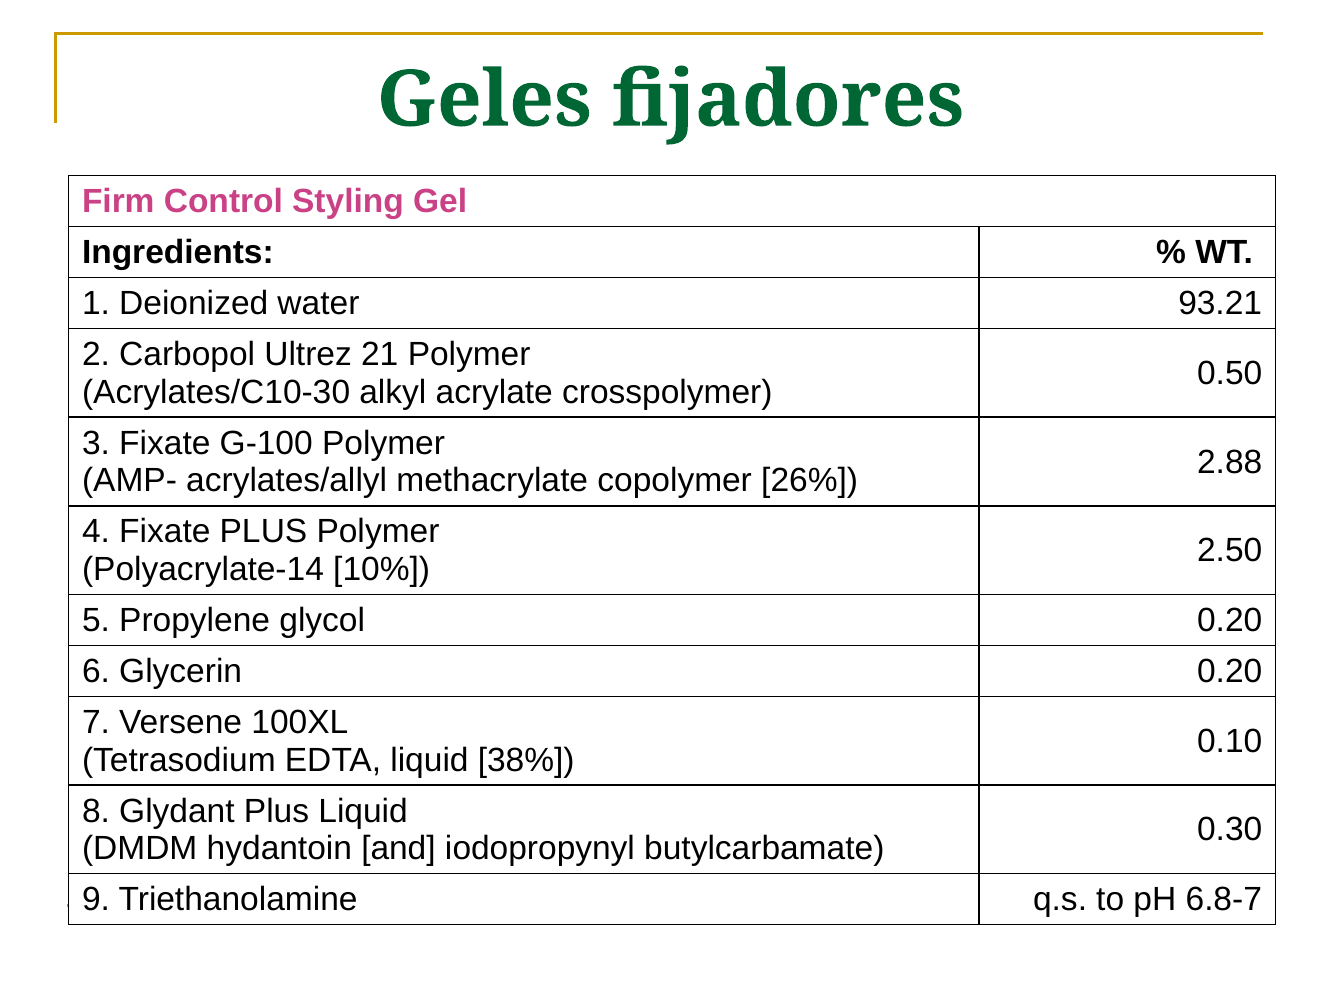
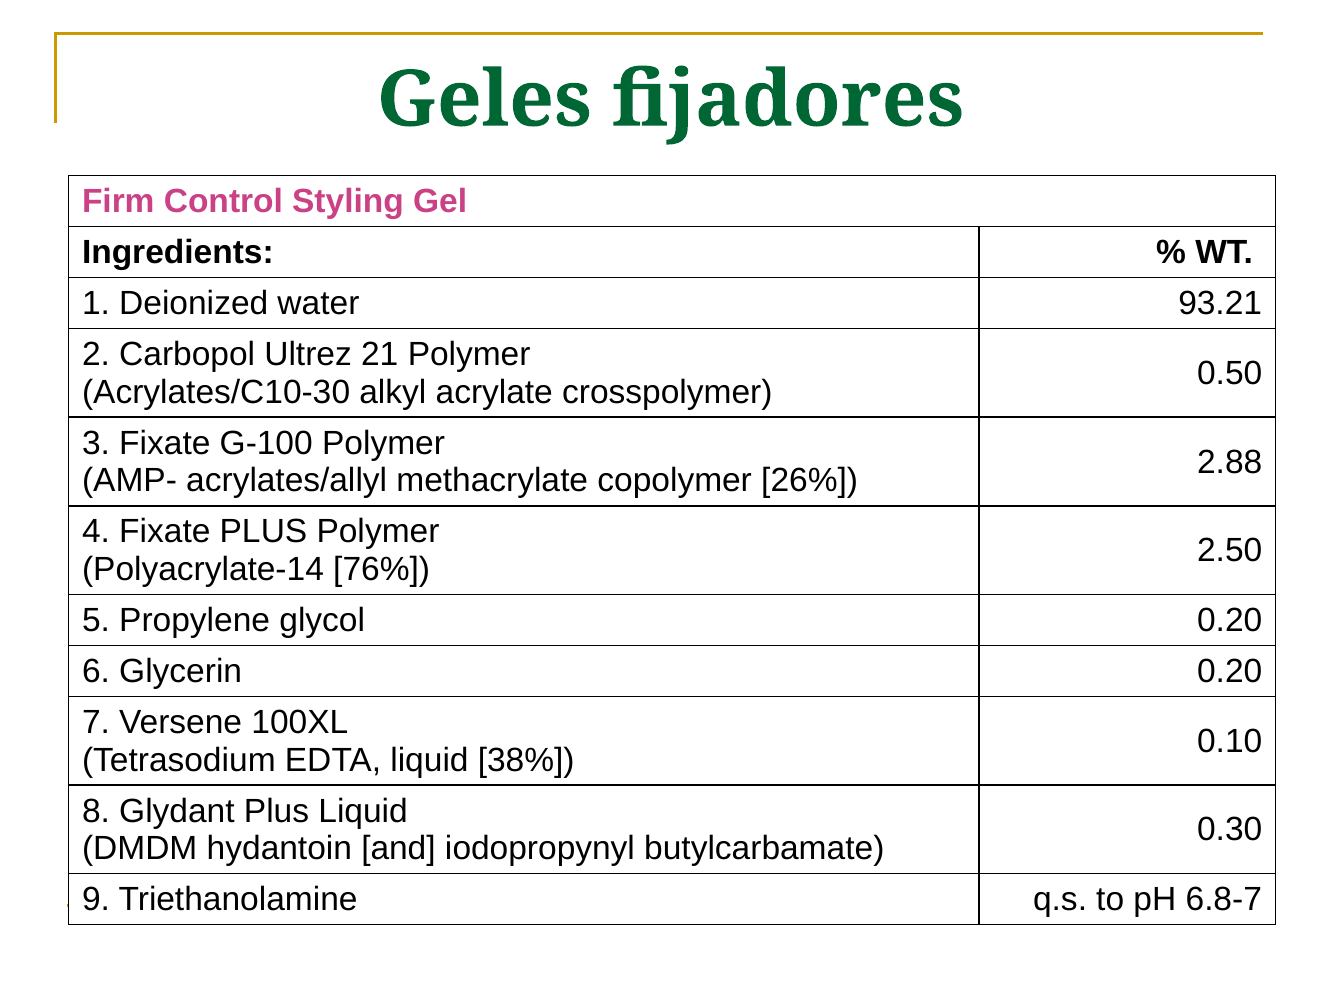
10%: 10% -> 76%
